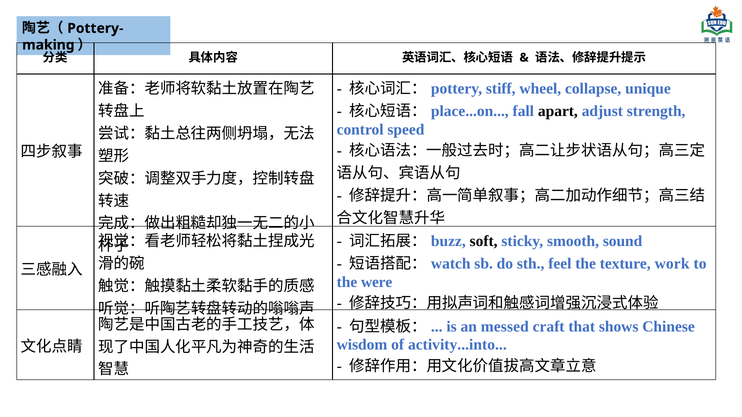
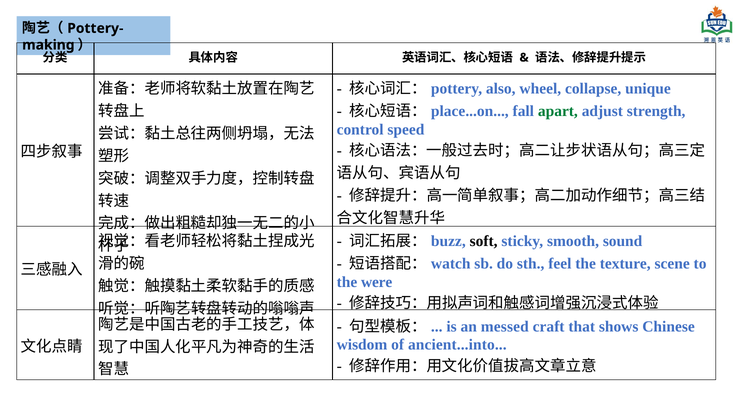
stiff: stiff -> also
apart colour: black -> green
work: work -> scene
activity...into: activity...into -> ancient...into
